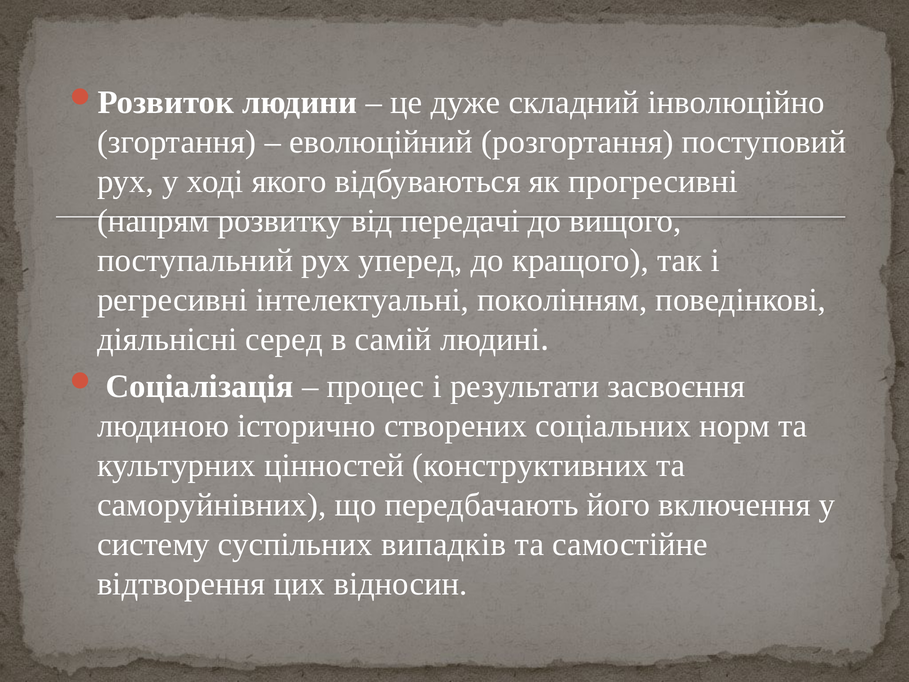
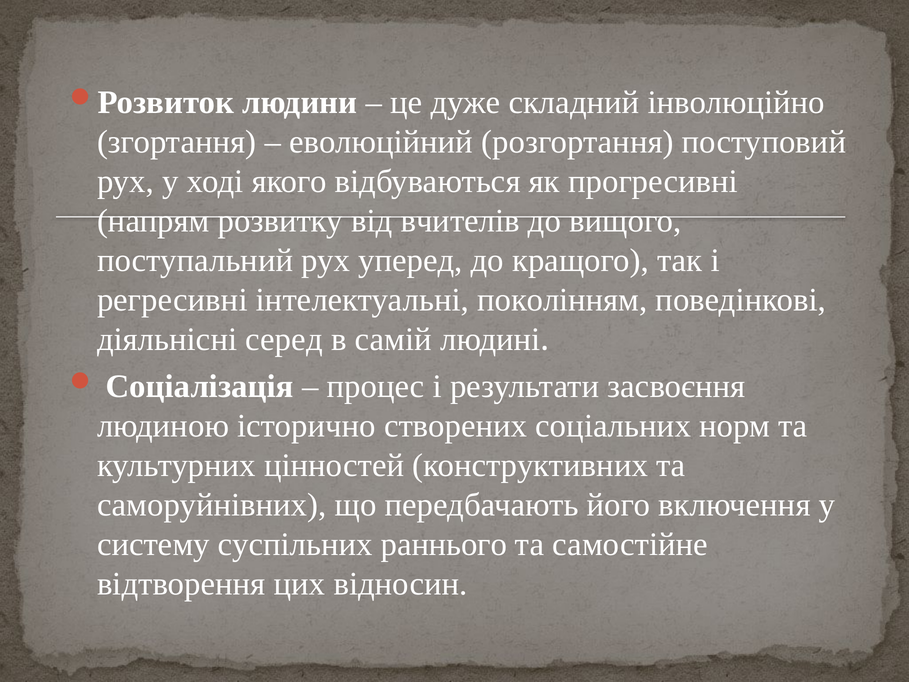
передачі: передачі -> вчителів
випадків: випадків -> раннього
